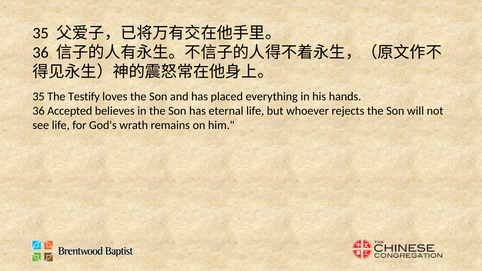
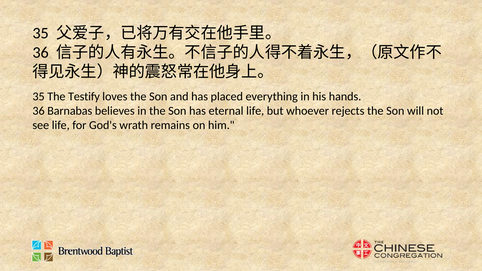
Accepted: Accepted -> Barnabas
